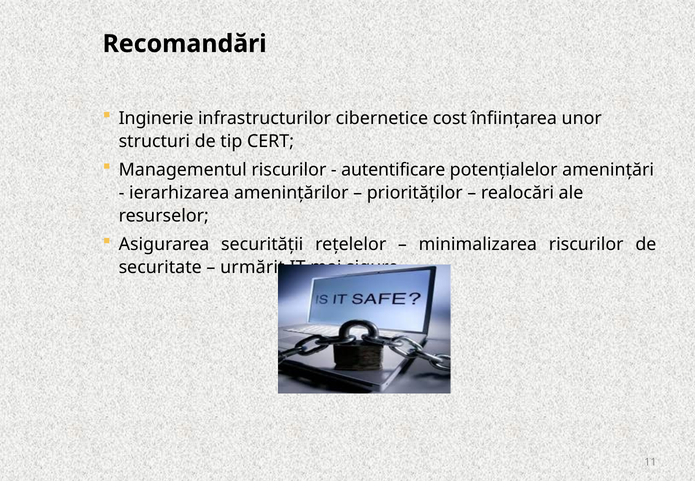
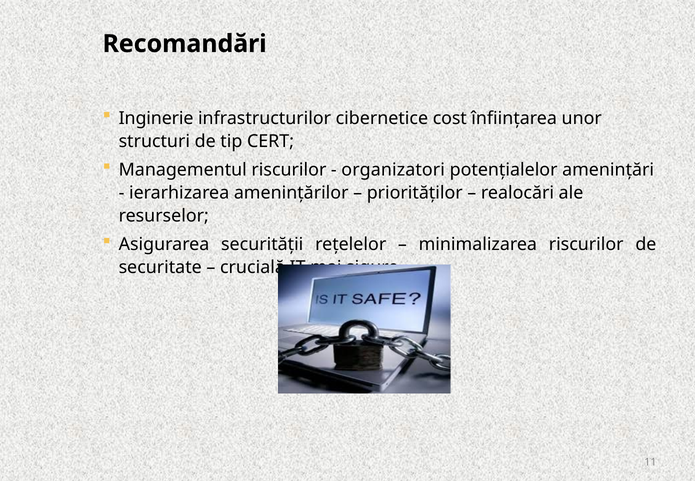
autentificare: autentificare -> organizatori
urmărit: urmărit -> crucială
